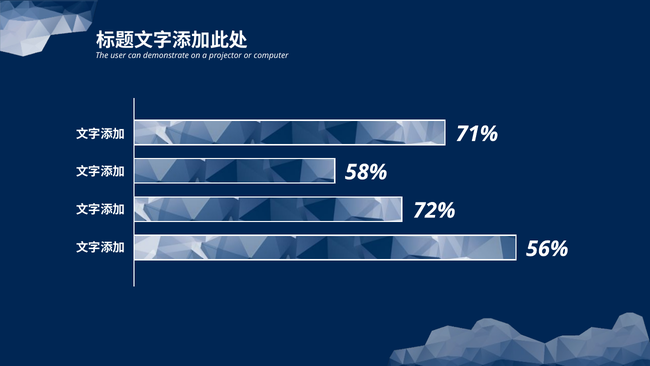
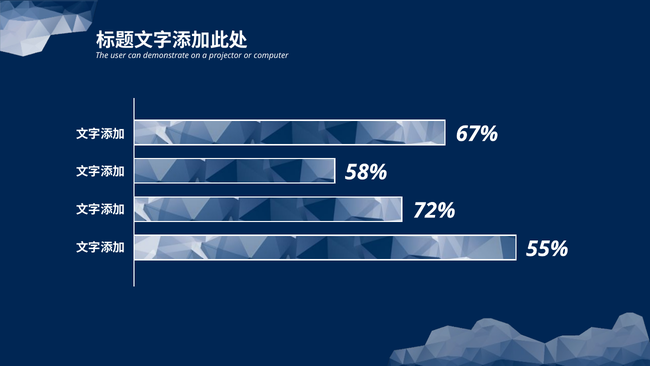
71%: 71% -> 67%
56%: 56% -> 55%
